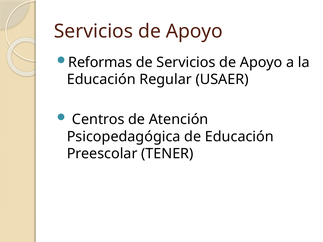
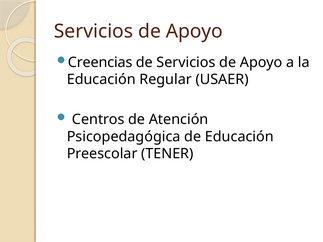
Reformas: Reformas -> Creencias
